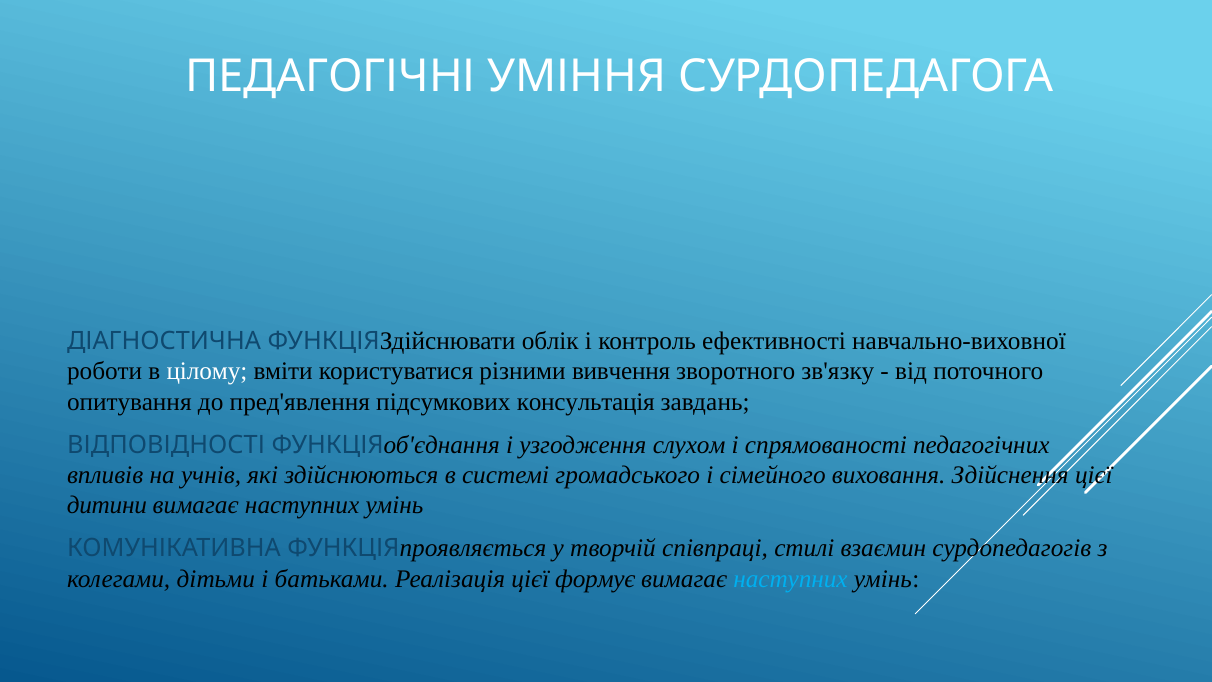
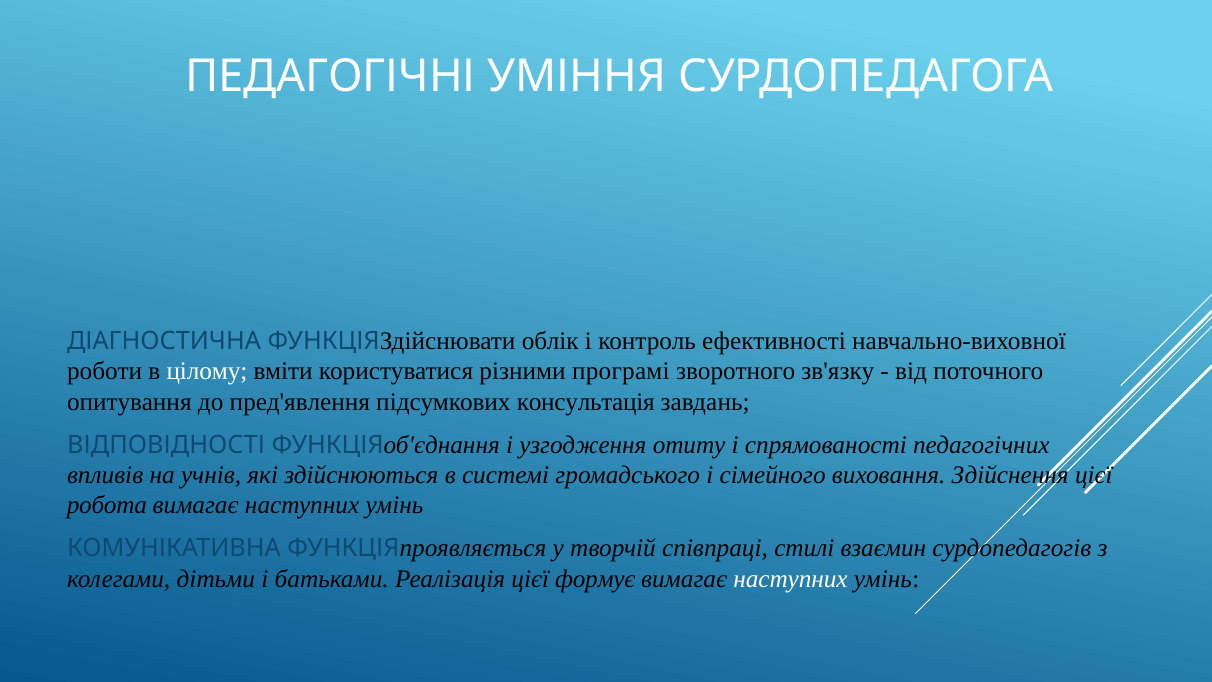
вивчення: вивчення -> програмі
слухом: слухом -> отиту
дитини: дитини -> робота
наступних at (791, 579) colour: light blue -> white
